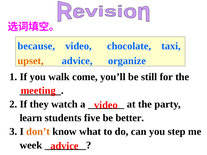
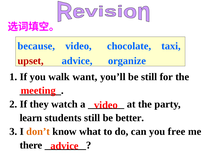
upset colour: orange -> red
come: come -> want
students five: five -> still
step: step -> free
week: week -> there
